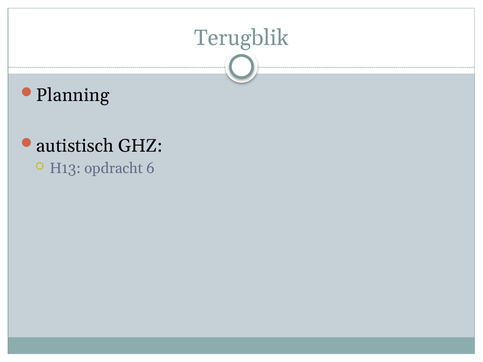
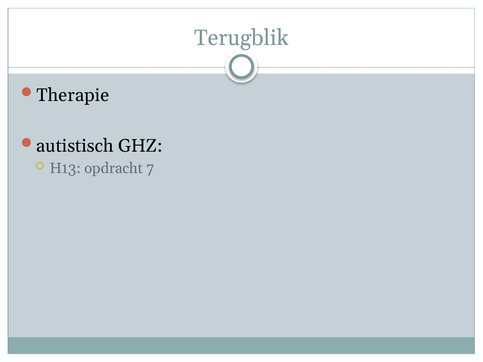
Planning: Planning -> Therapie
6: 6 -> 7
